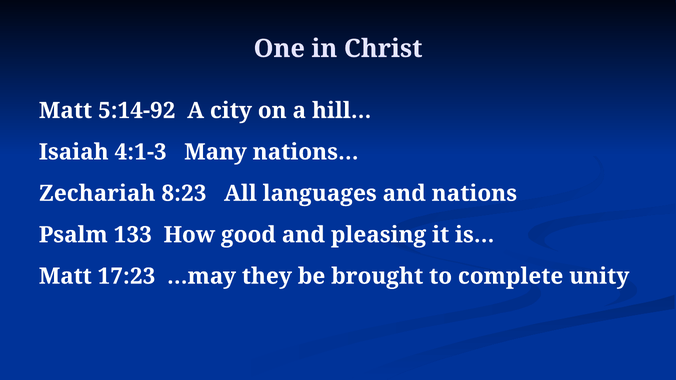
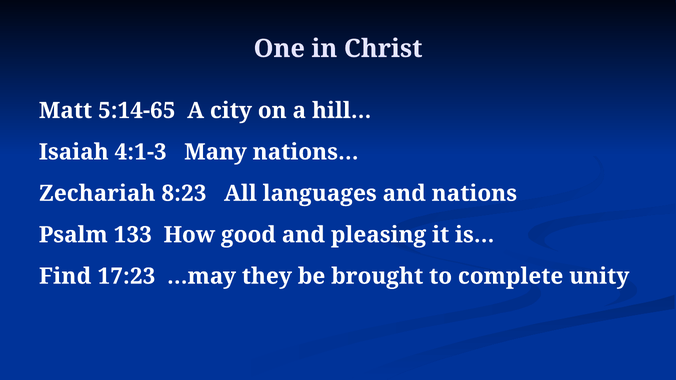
5:14-92: 5:14-92 -> 5:14-65
Matt at (65, 276): Matt -> Find
